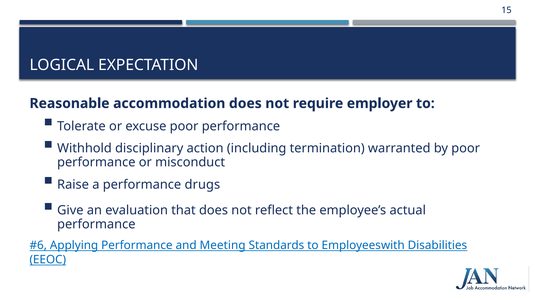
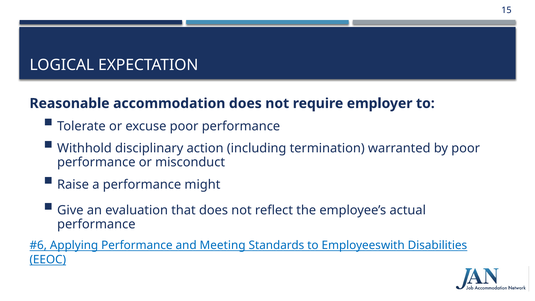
drugs: drugs -> might
